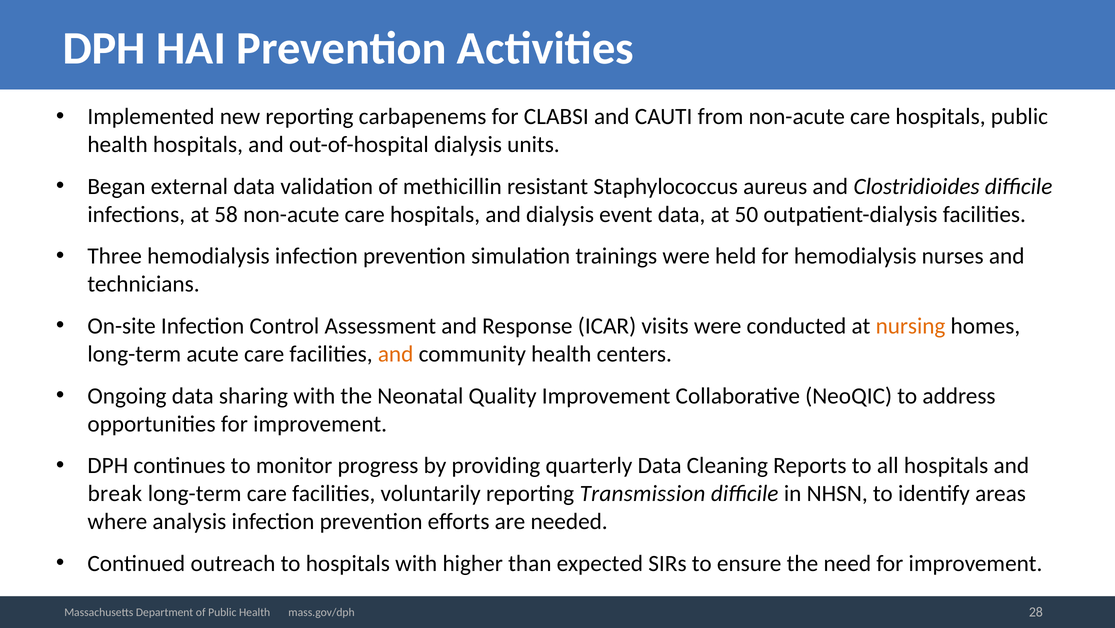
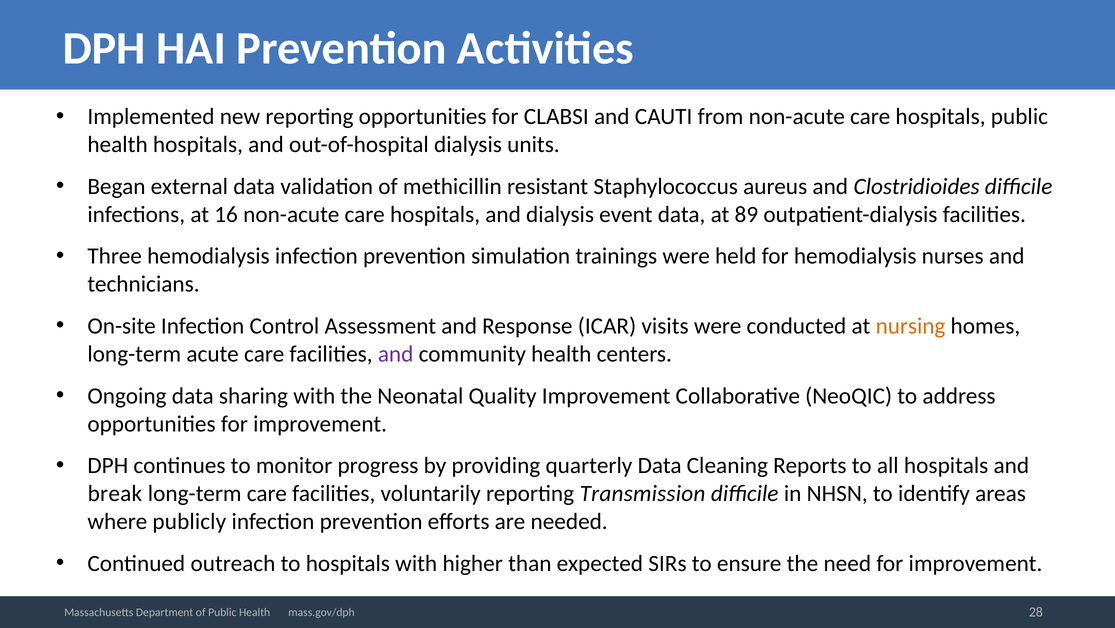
reporting carbapenems: carbapenems -> opportunities
58: 58 -> 16
50: 50 -> 89
and at (396, 354) colour: orange -> purple
analysis: analysis -> publicly
